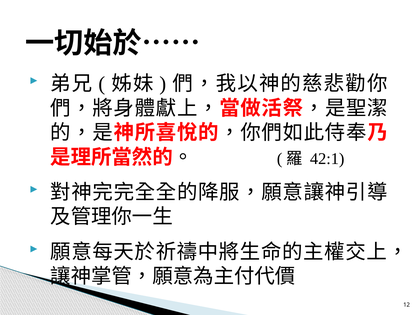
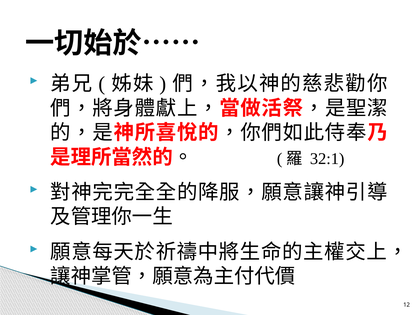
42:1: 42:1 -> 32:1
